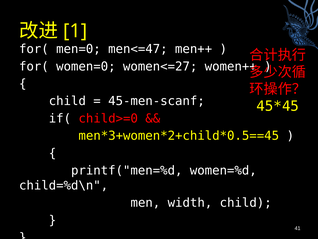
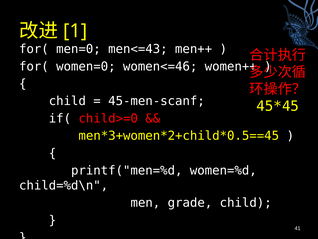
men<=47: men<=47 -> men<=43
women<=27: women<=27 -> women<=46
width: width -> grade
